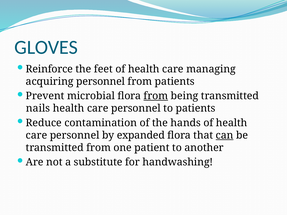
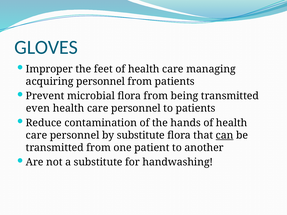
Reinforce: Reinforce -> Improper
from at (156, 96) underline: present -> none
nails: nails -> even
by expanded: expanded -> substitute
